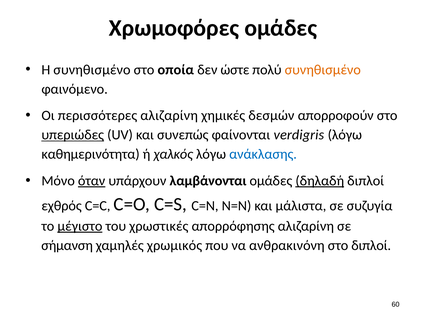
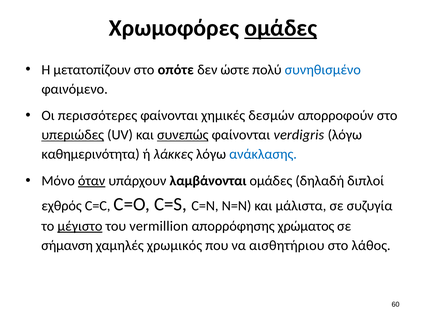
ομάδες at (281, 28) underline: none -> present
Η συνηθισμένο: συνηθισμένο -> μετατοπίζουν
οποία: οποία -> οπότε
συνηθισμένο at (323, 70) colour: orange -> blue
περισσότερες αλιζαρίνη: αλιζαρίνη -> φαίνονται
συνεπώς underline: none -> present
χαλκός: χαλκός -> λάκκες
δηλαδή underline: present -> none
χρωστικές: χρωστικές -> vermillion
απορρόφησης αλιζαρίνη: αλιζαρίνη -> χρώματος
ανθρακινόνη: ανθρακινόνη -> αισθητήριου
στο διπλοί: διπλοί -> λάθος
